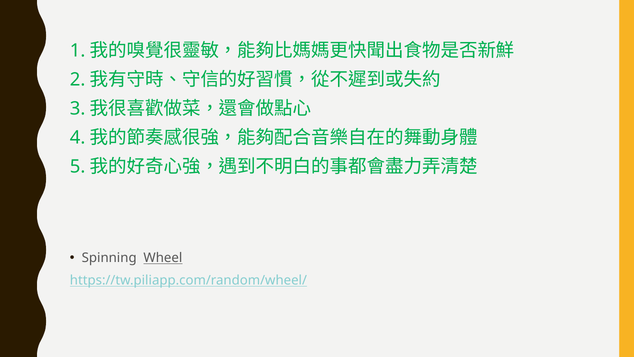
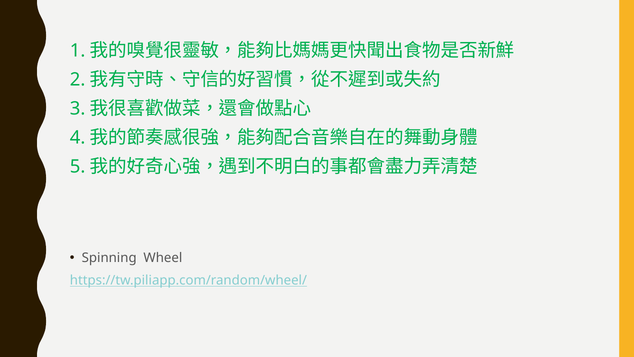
Wheel underline: present -> none
